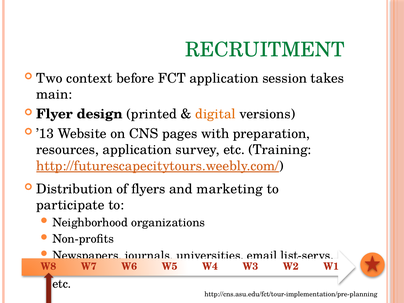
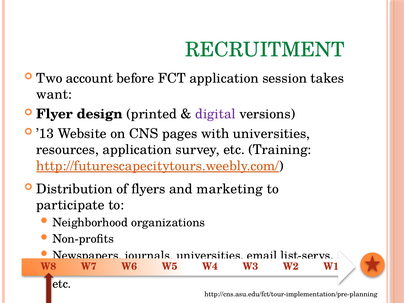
context: context -> account
main: main -> want
digital colour: orange -> purple
with preparation: preparation -> universities
